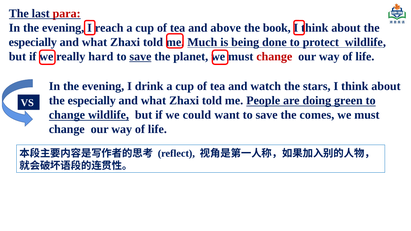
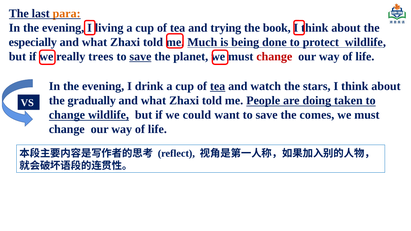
para colour: red -> orange
reach: reach -> living
above: above -> trying
hard: hard -> trees
tea at (218, 86) underline: none -> present
especially at (92, 101): especially -> gradually
green: green -> taken
